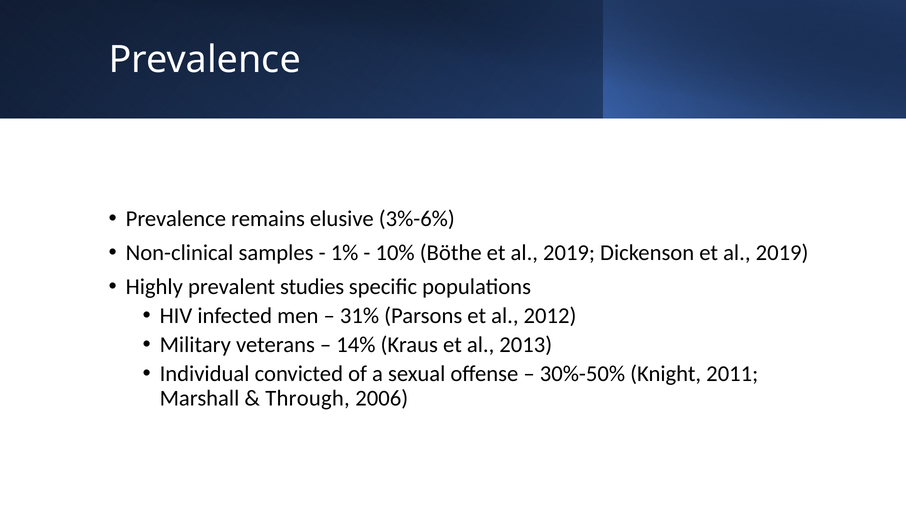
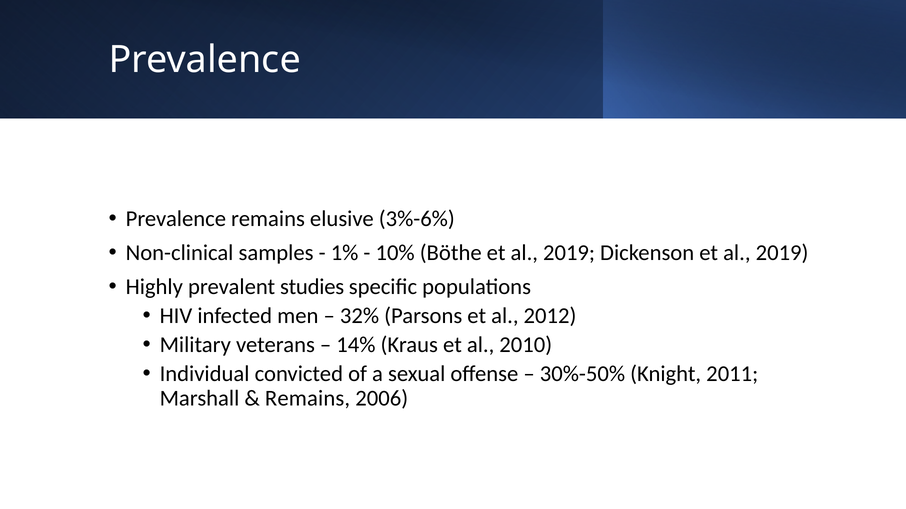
31%: 31% -> 32%
2013: 2013 -> 2010
Through at (307, 399): Through -> Remains
